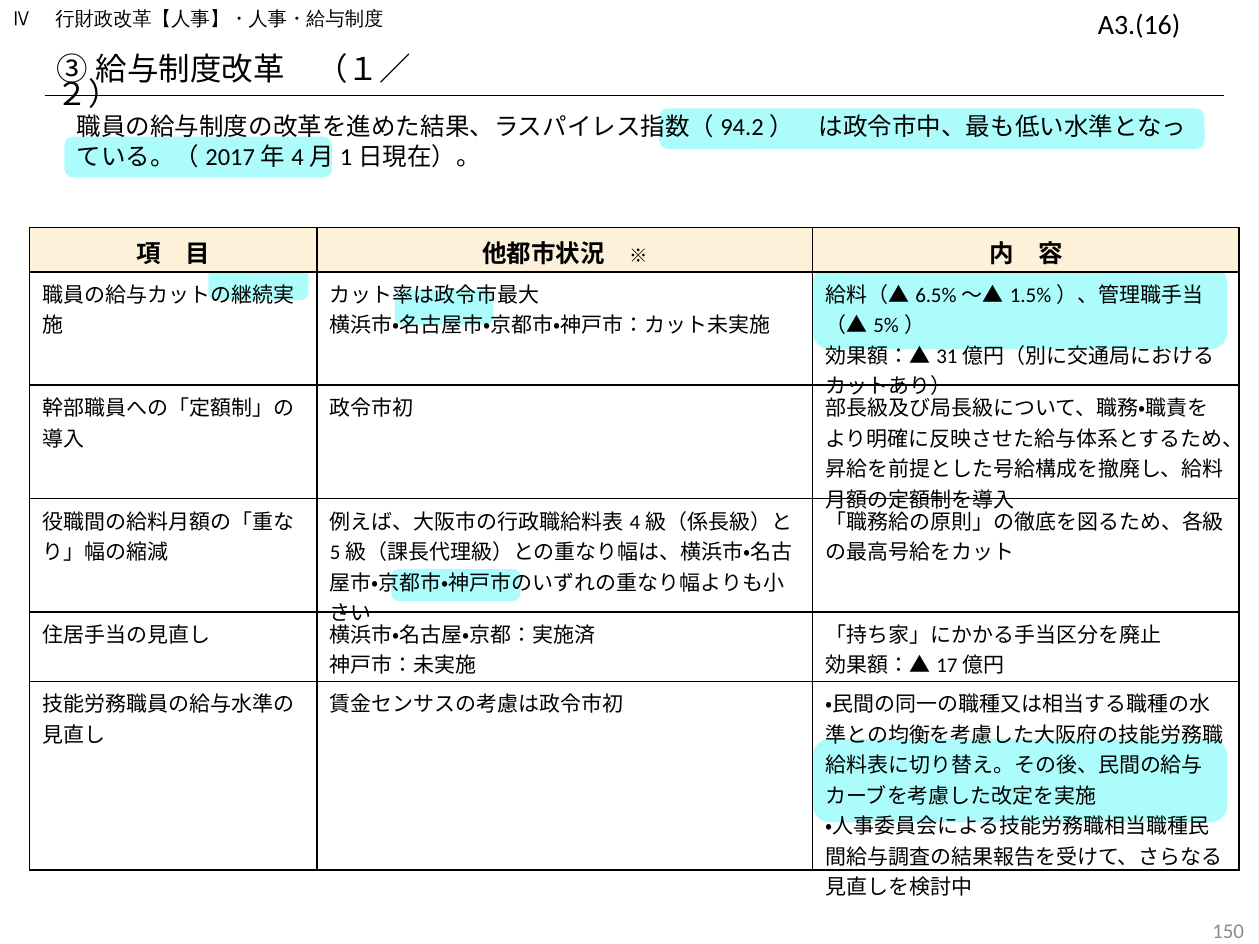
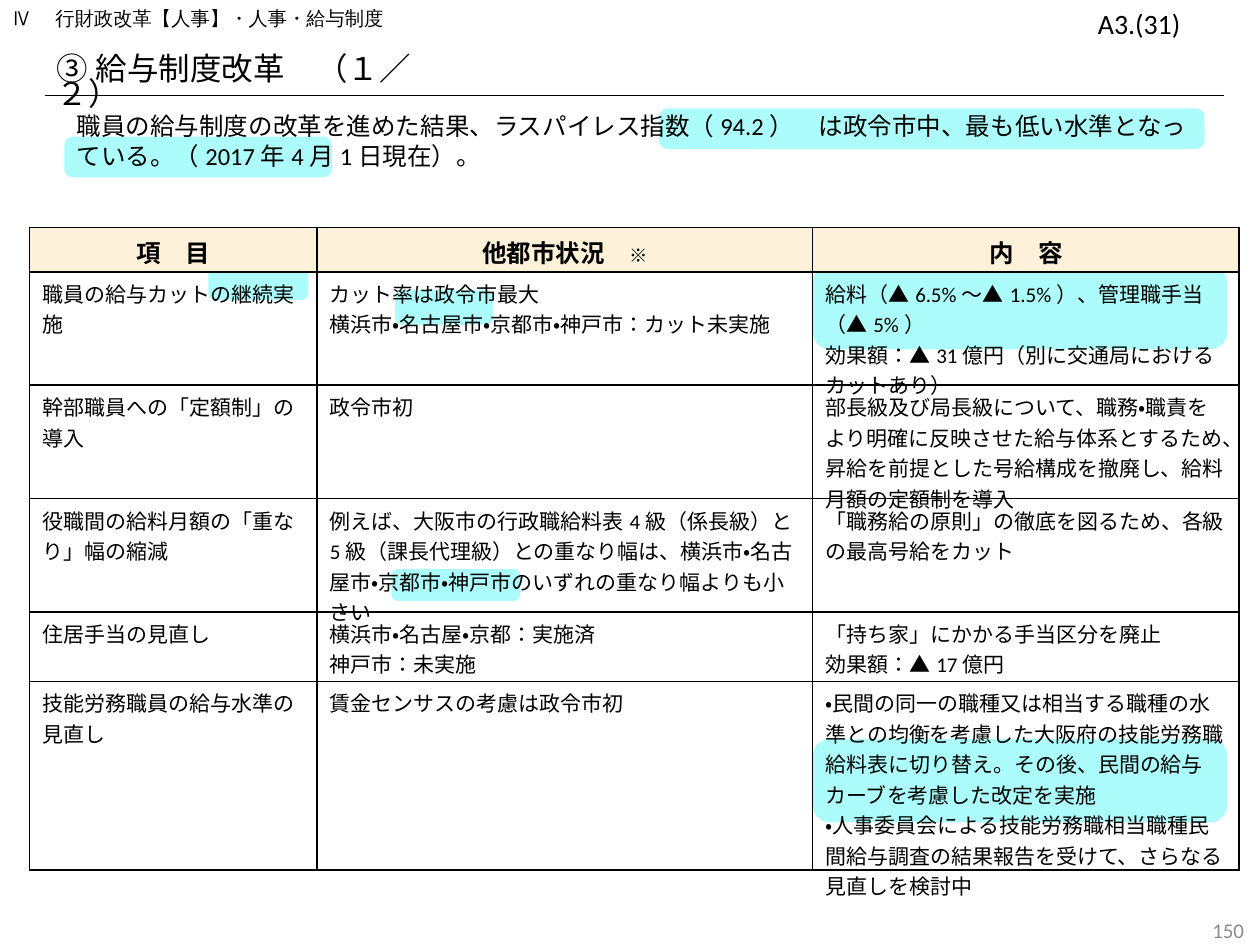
A3.(16: A3.(16 -> A3.(31
